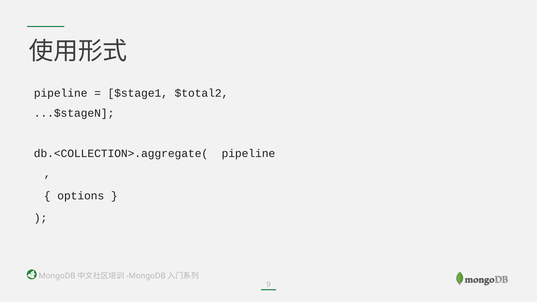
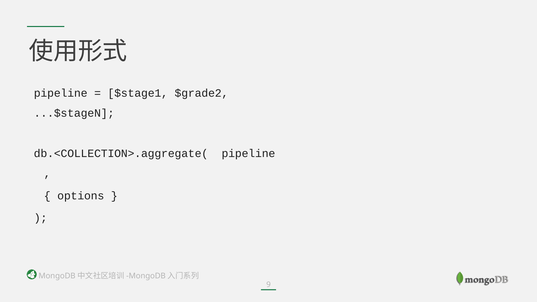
$total2: $total2 -> $grade2
